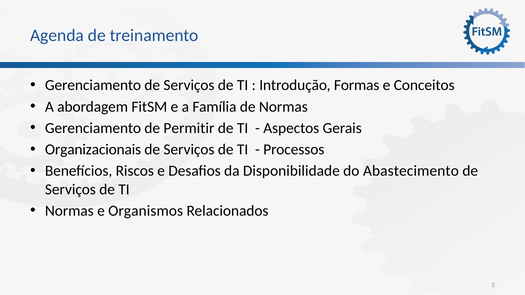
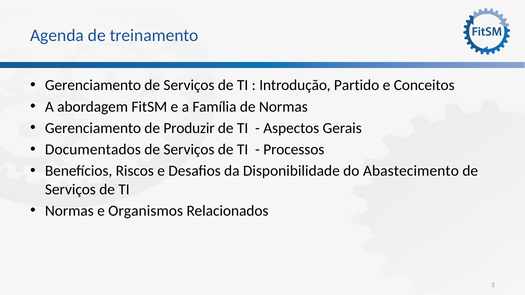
Formas: Formas -> Partido
Permitir: Permitir -> Produzir
Organizacionais: Organizacionais -> Documentados
